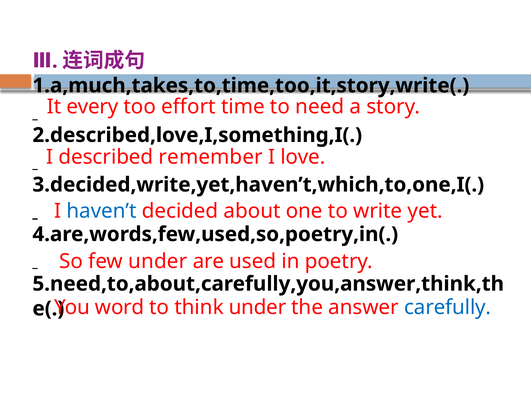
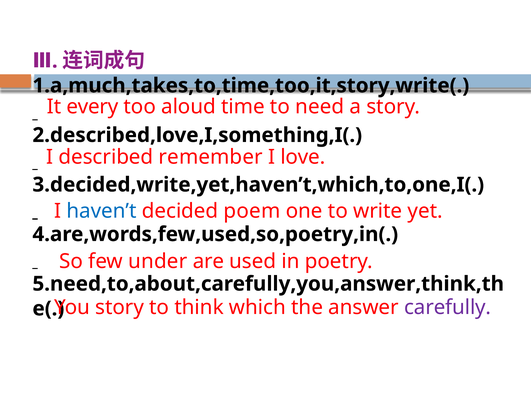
effort: effort -> aloud
about: about -> poem
You word: word -> story
think under: under -> which
carefully colour: blue -> purple
